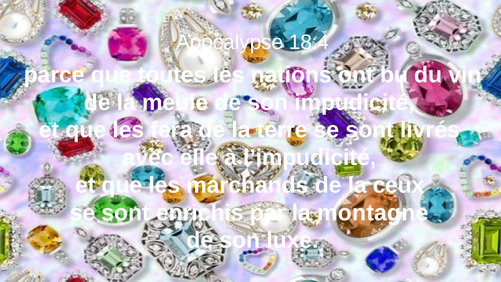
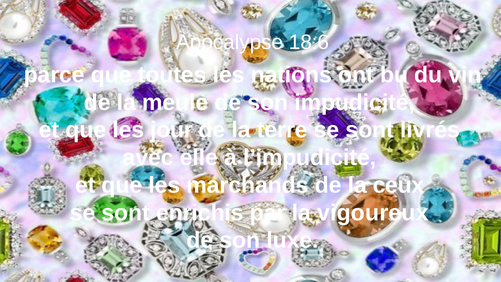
18:4: 18:4 -> 18:6
fera: fera -> jour
montagne: montagne -> vigoureux
